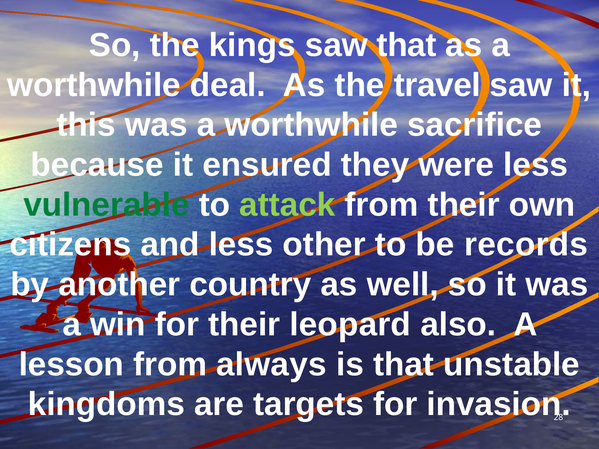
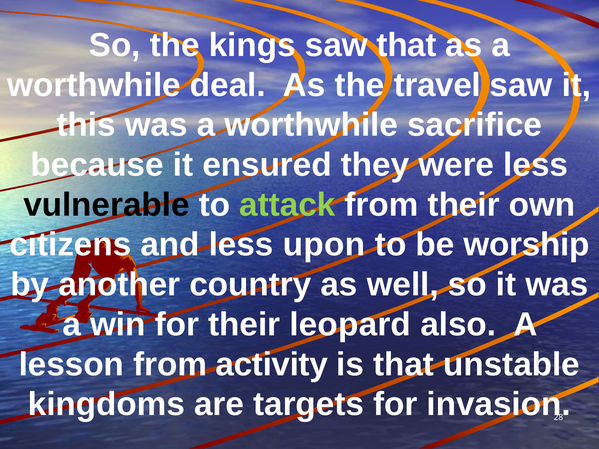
vulnerable colour: green -> black
other: other -> upon
records: records -> worship
always: always -> activity
